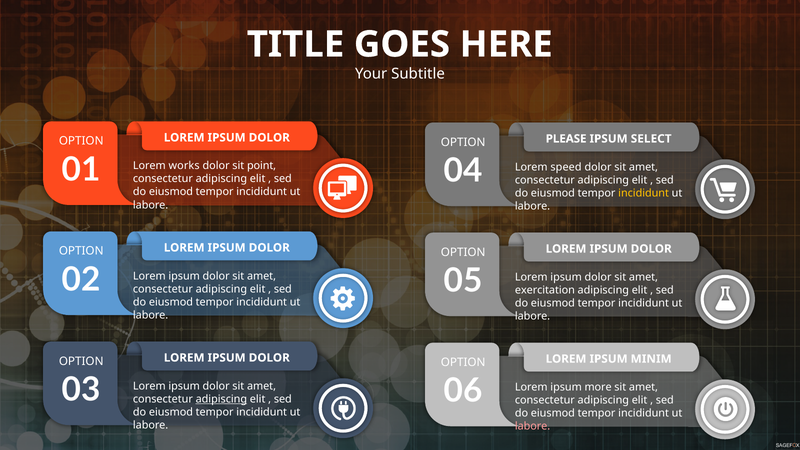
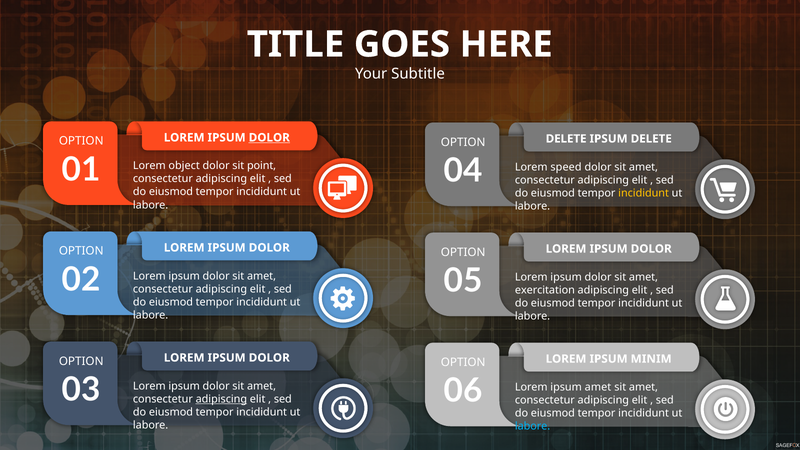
DOLOR at (269, 138) underline: none -> present
PLEASE at (566, 139): PLEASE -> DELETE
IPSUM SELECT: SELECT -> DELETE
works: works -> object
ipsum more: more -> amet
labore at (533, 426) colour: pink -> light blue
